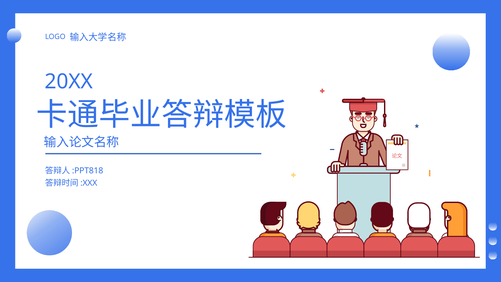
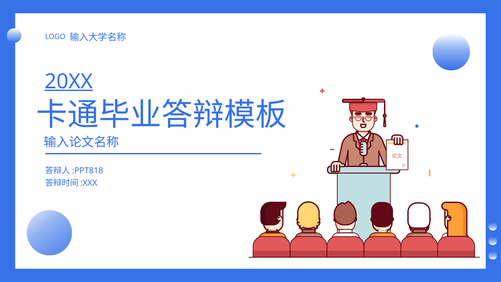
20XX underline: none -> present
